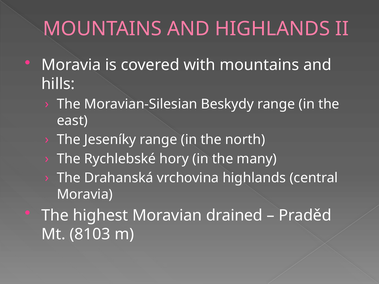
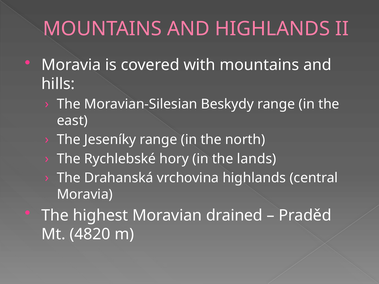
many: many -> lands
8103: 8103 -> 4820
